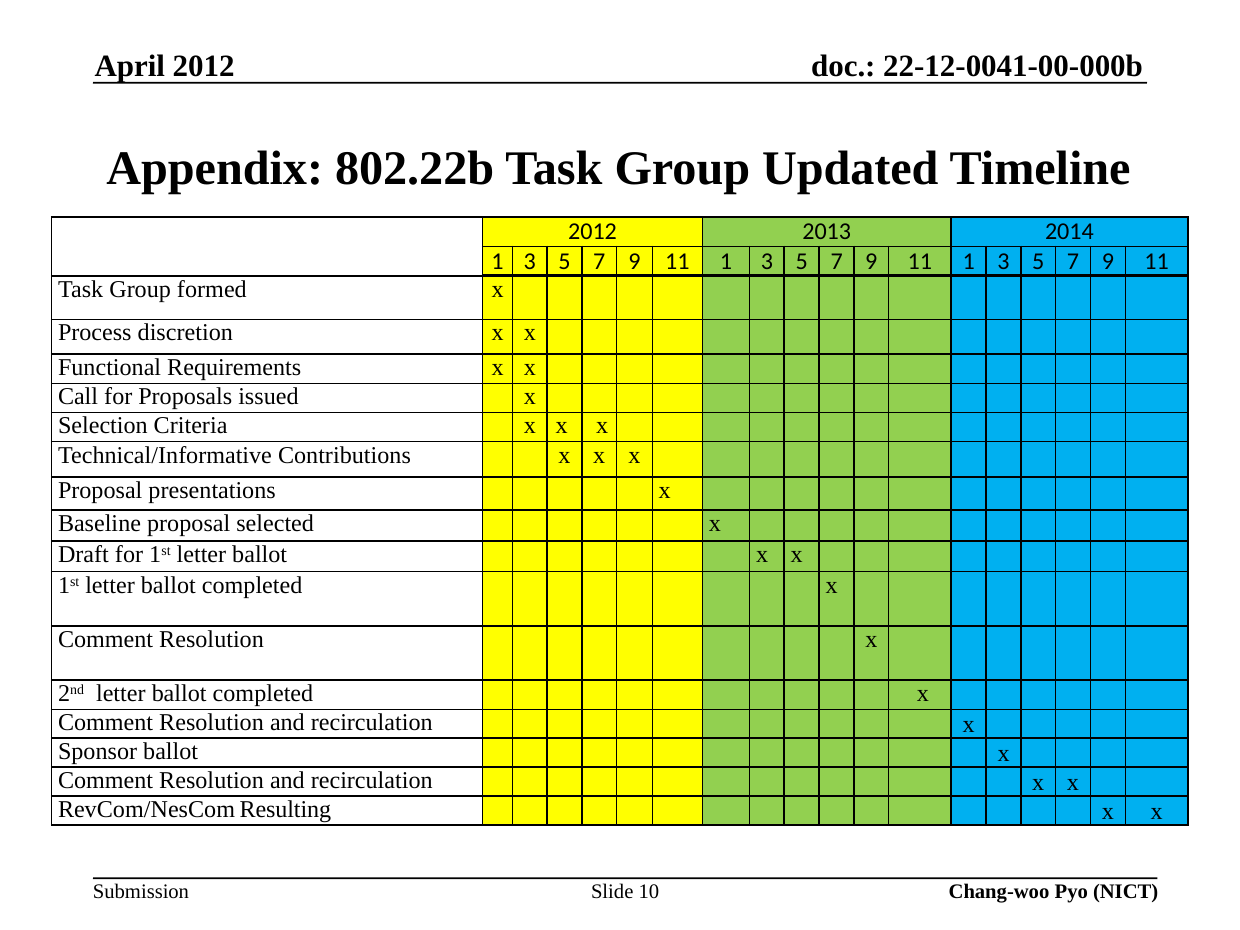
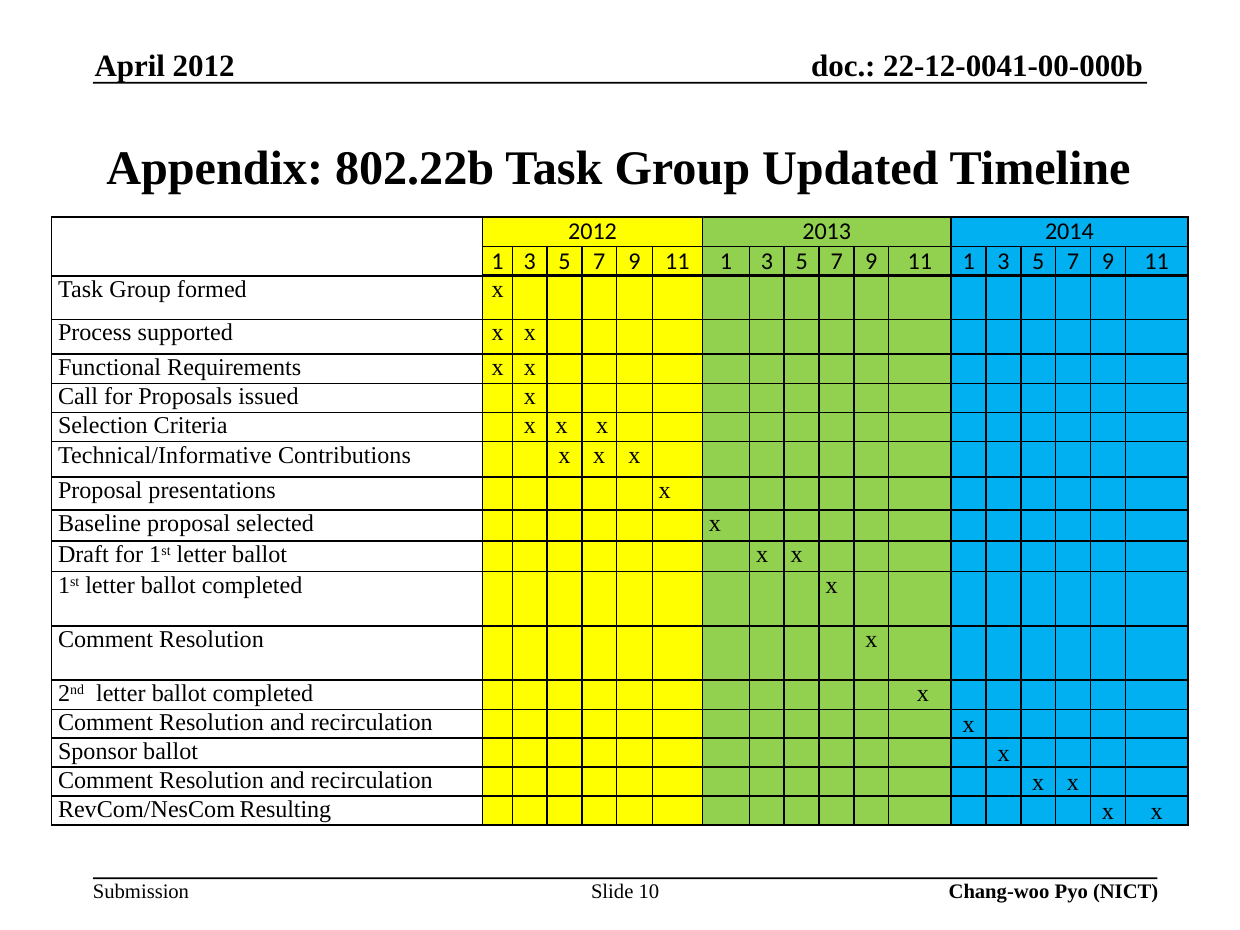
discretion: discretion -> supported
